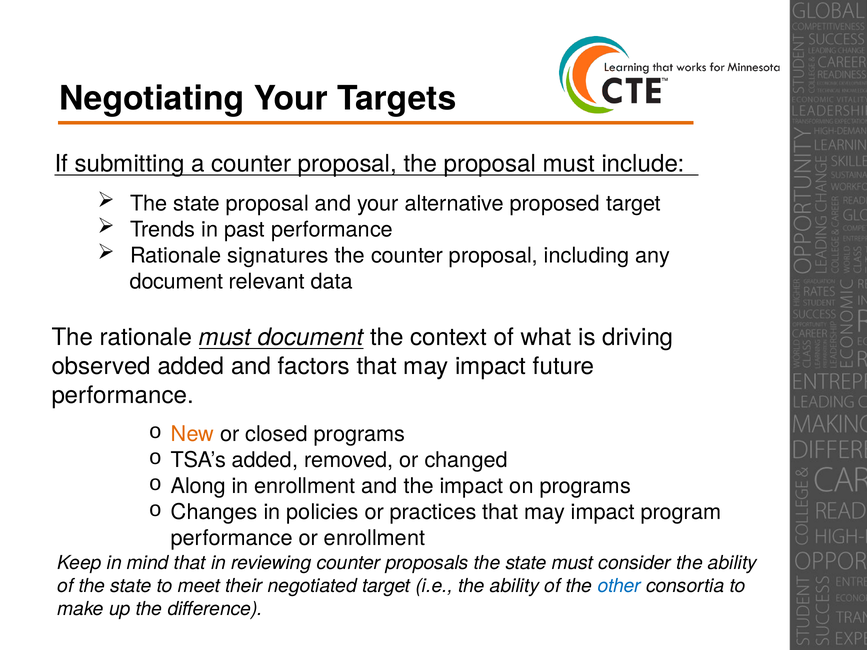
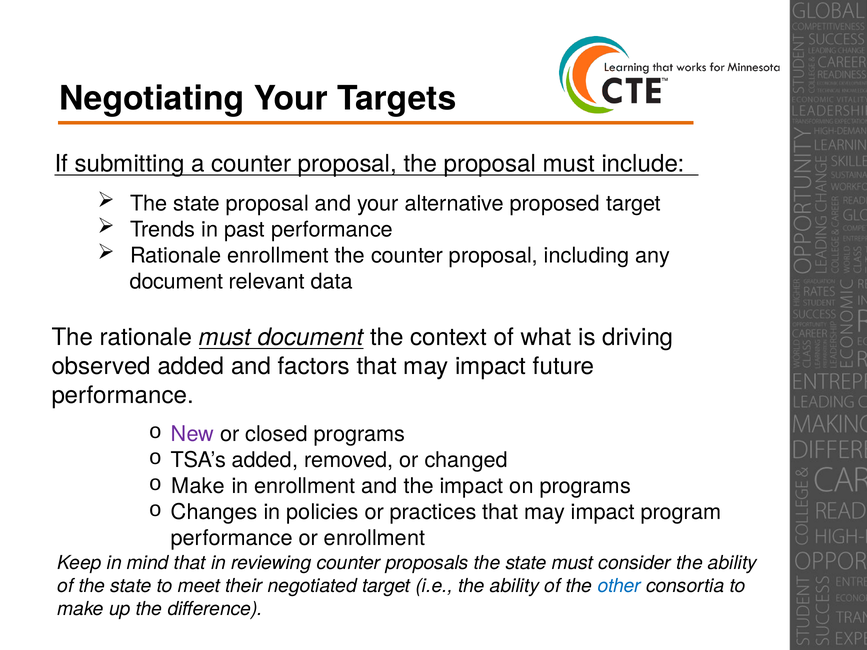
Rationale signatures: signatures -> enrollment
New colour: orange -> purple
Along at (198, 486): Along -> Make
